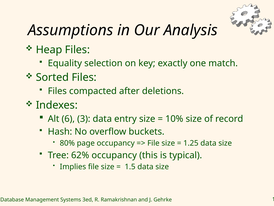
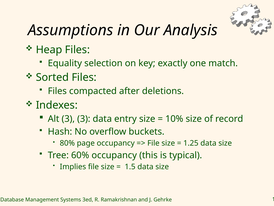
Alt 6: 6 -> 3
62%: 62% -> 60%
